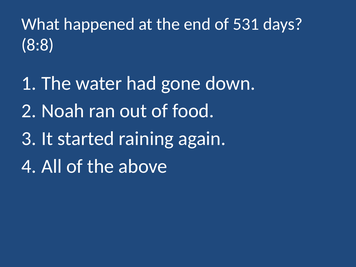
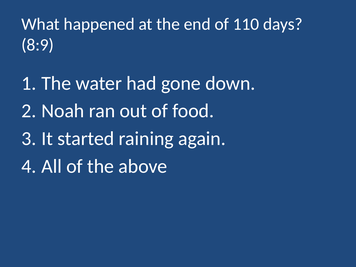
531: 531 -> 110
8:8: 8:8 -> 8:9
